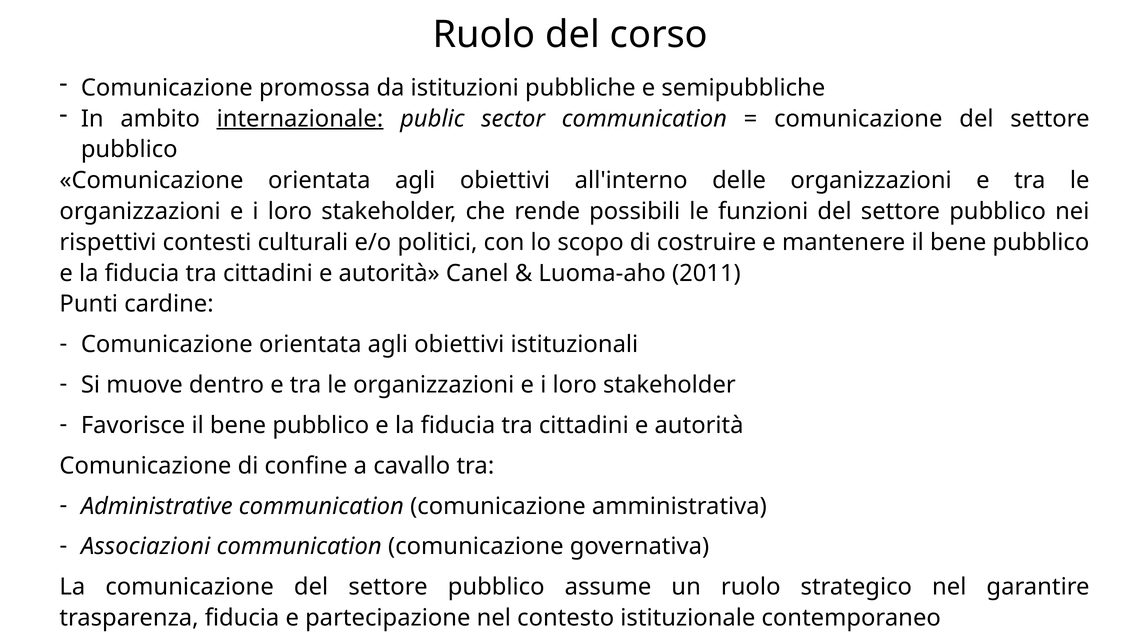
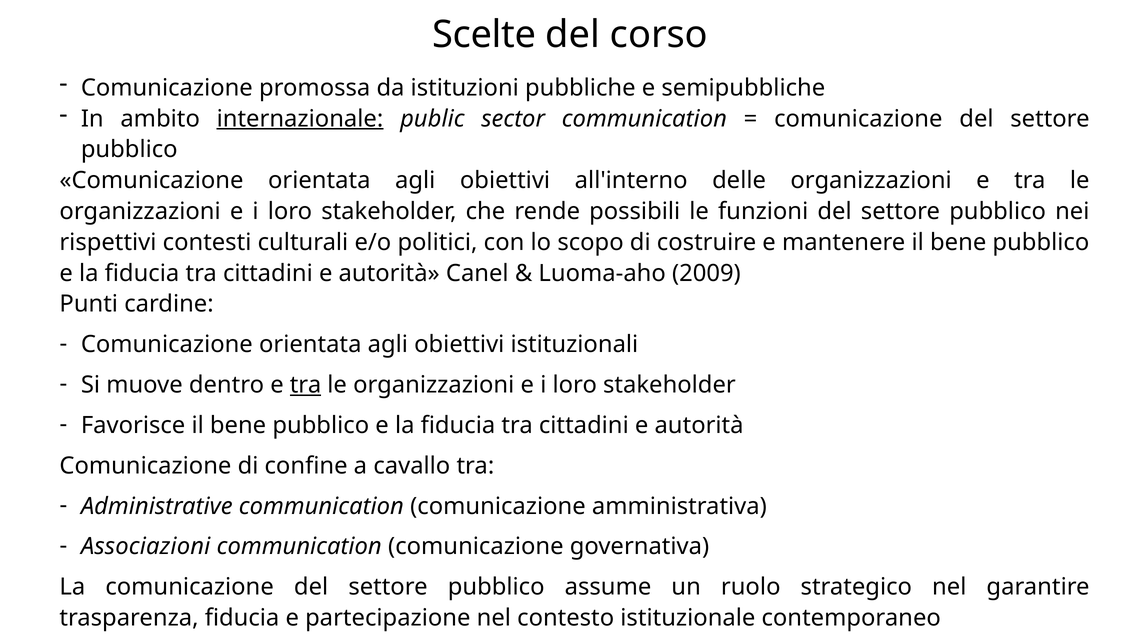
Ruolo at (484, 35): Ruolo -> Scelte
2011: 2011 -> 2009
tra at (306, 385) underline: none -> present
